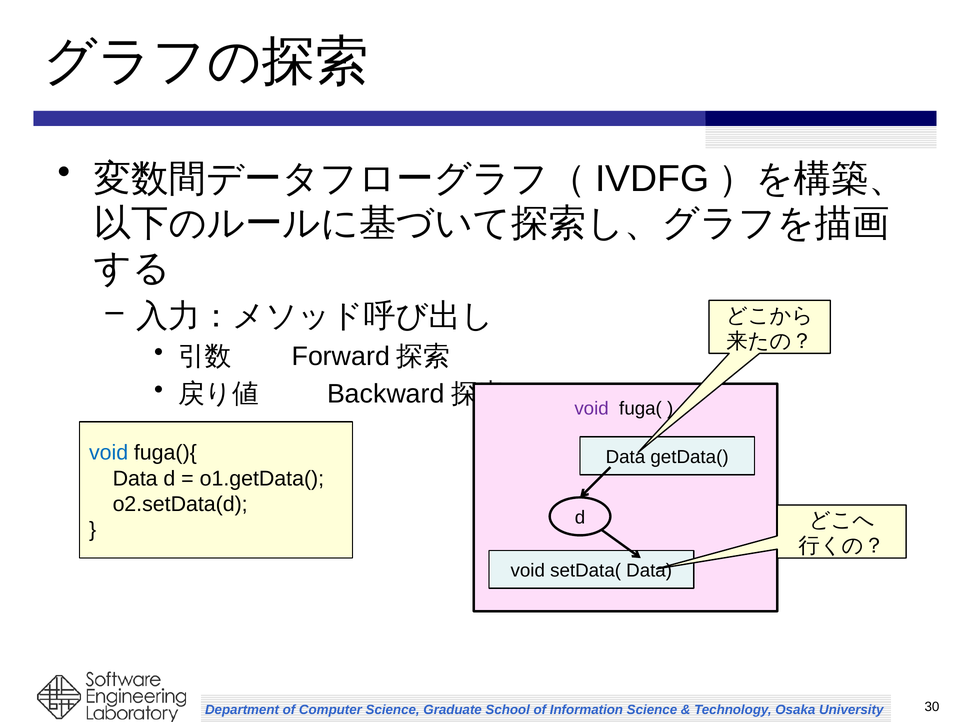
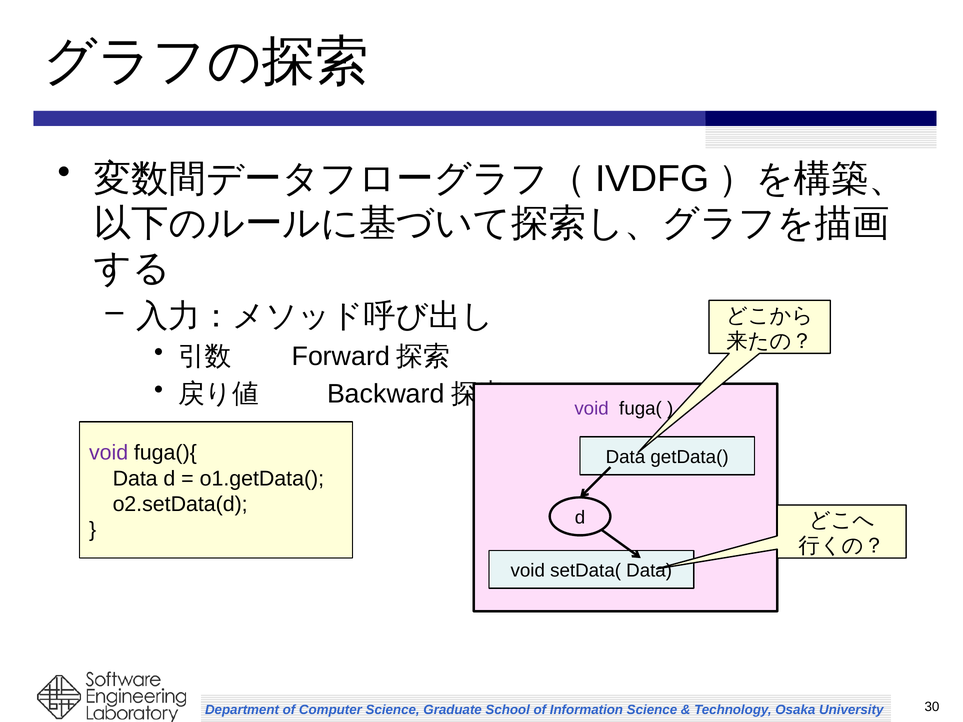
void at (109, 453) colour: blue -> purple
